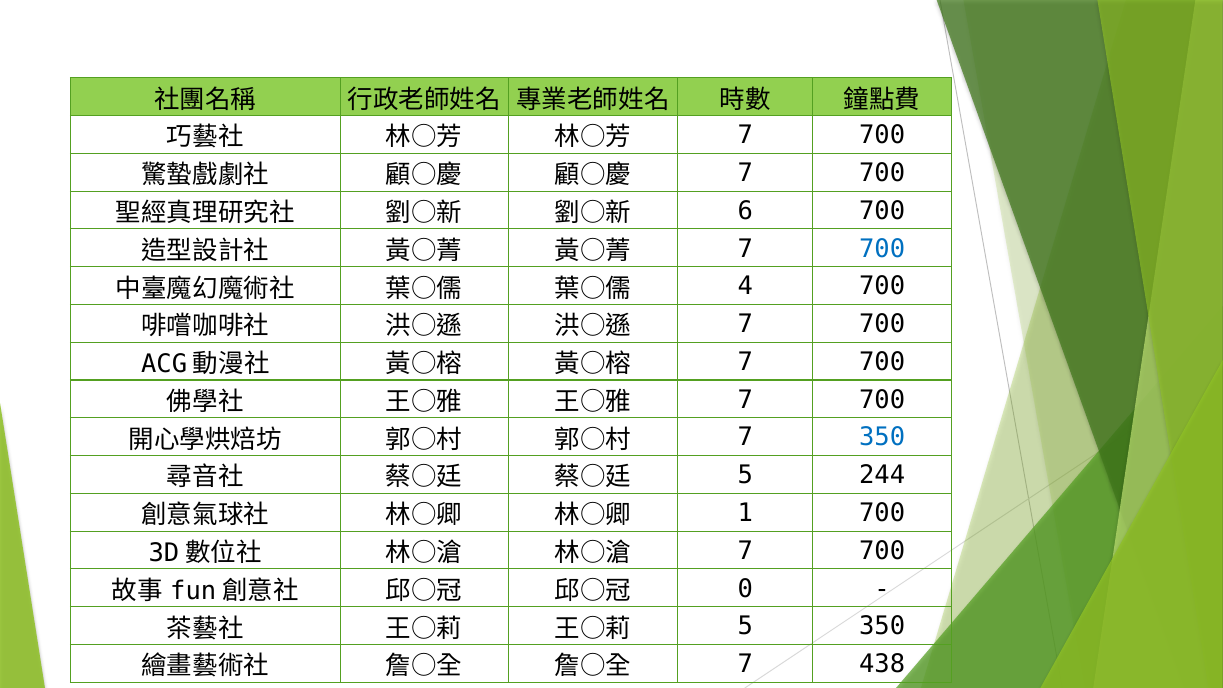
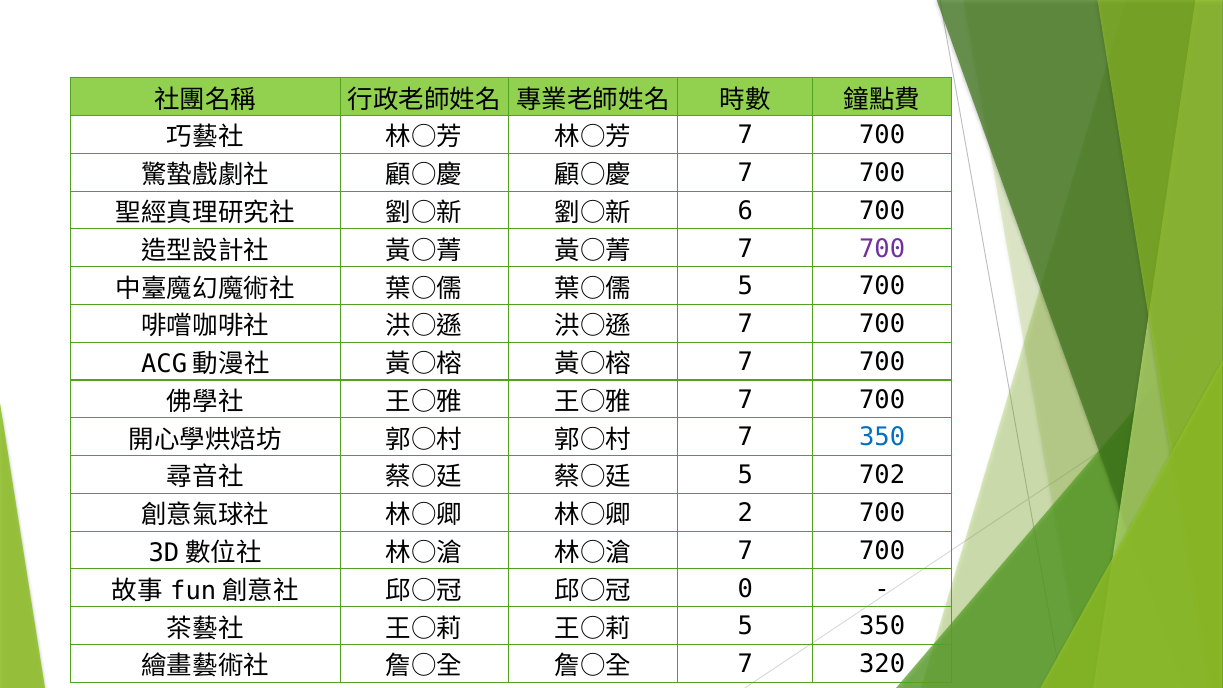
700 at (882, 249) colour: blue -> purple
4 at (745, 286): 4 -> 5
244: 244 -> 702
1: 1 -> 2
438: 438 -> 320
